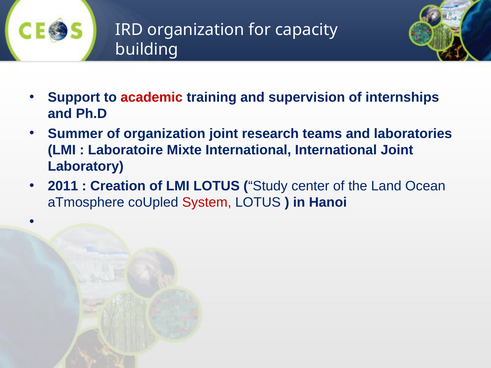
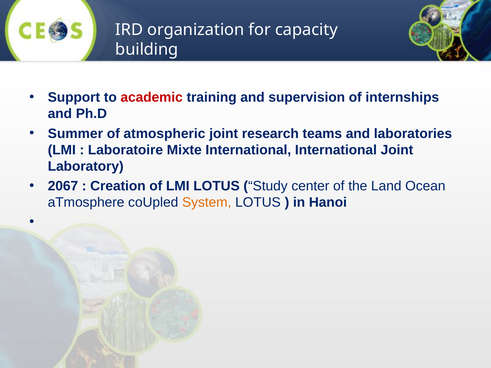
of organization: organization -> atmospheric
2011: 2011 -> 2067
System colour: red -> orange
